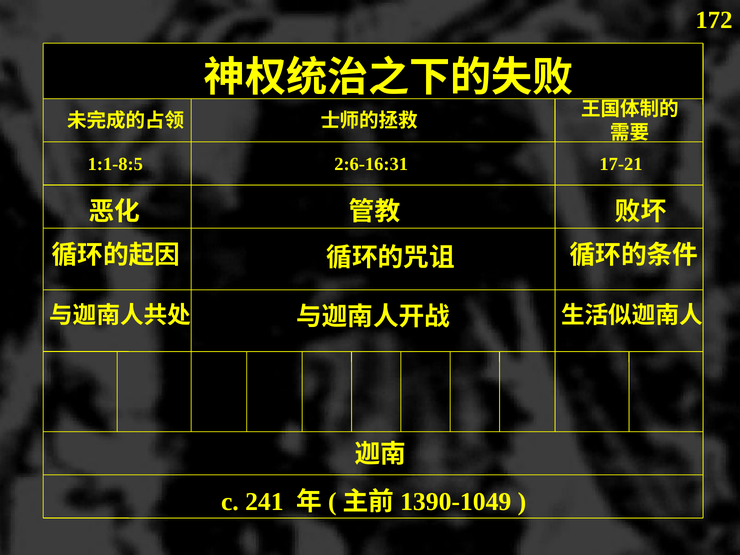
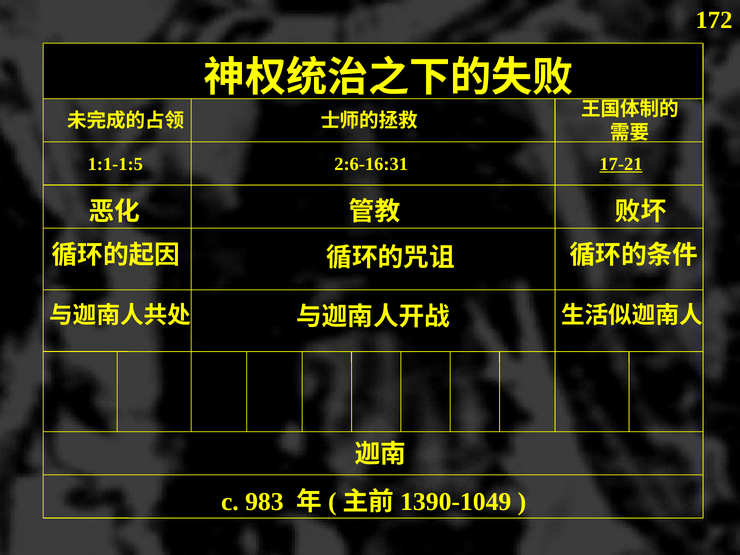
1:1-8:5: 1:1-8:5 -> 1:1-1:5
17-21 underline: none -> present
241: 241 -> 983
